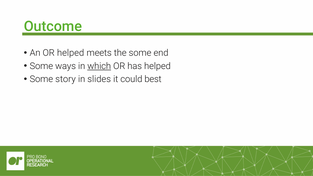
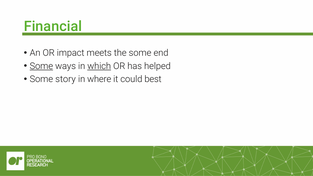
Outcome: Outcome -> Financial
OR helped: helped -> impact
Some at (41, 66) underline: none -> present
slides: slides -> where
